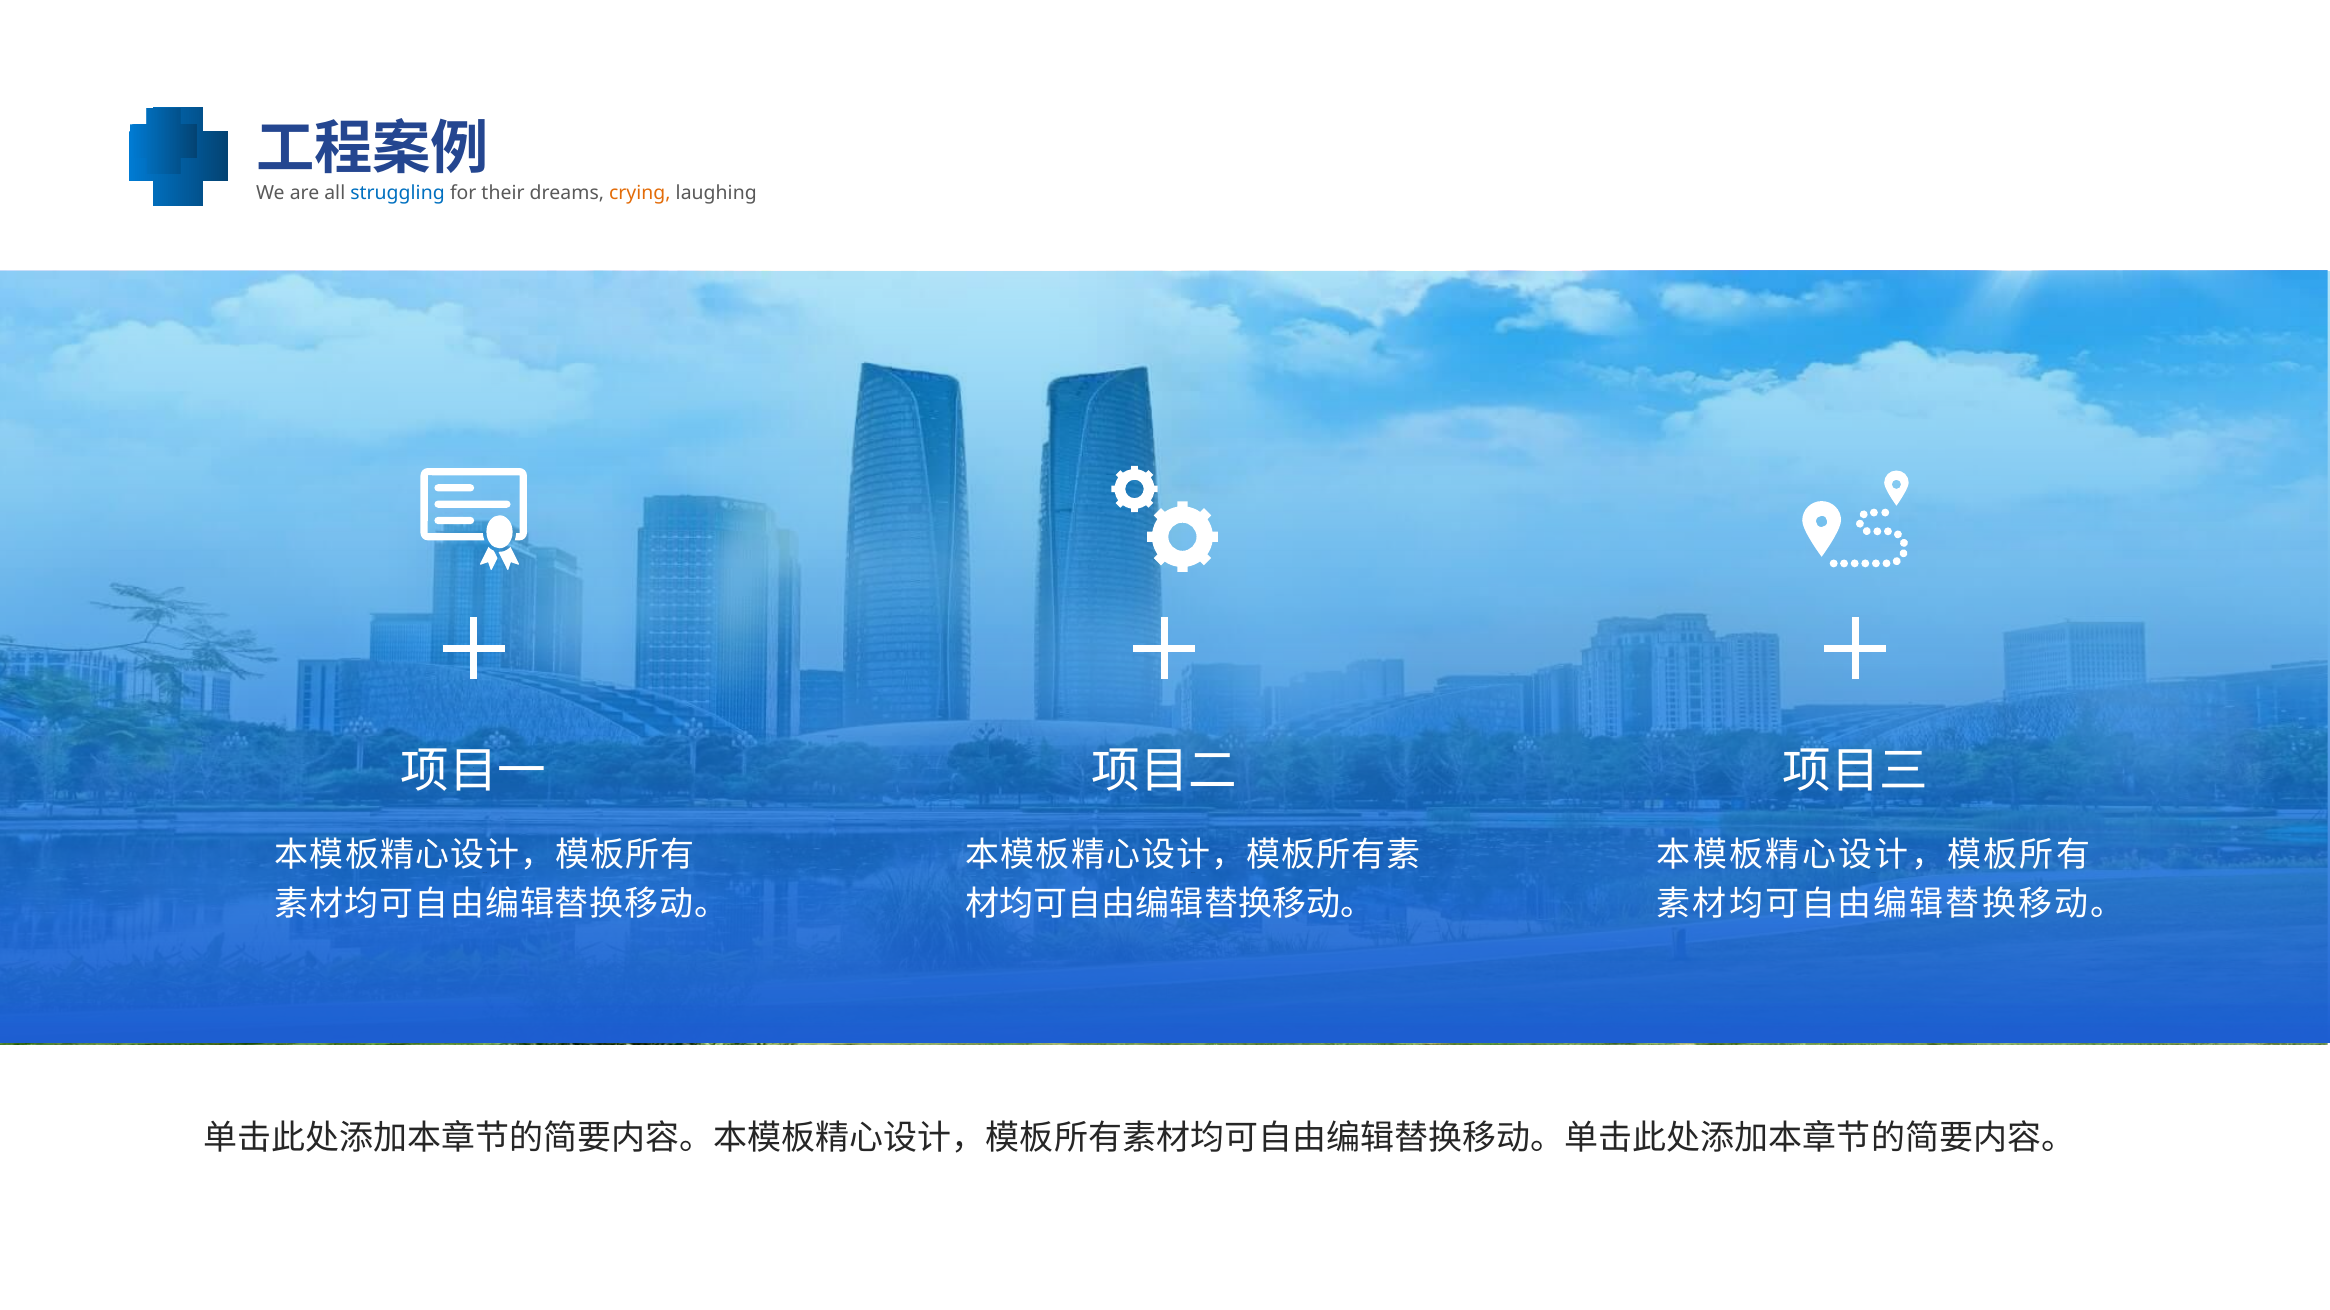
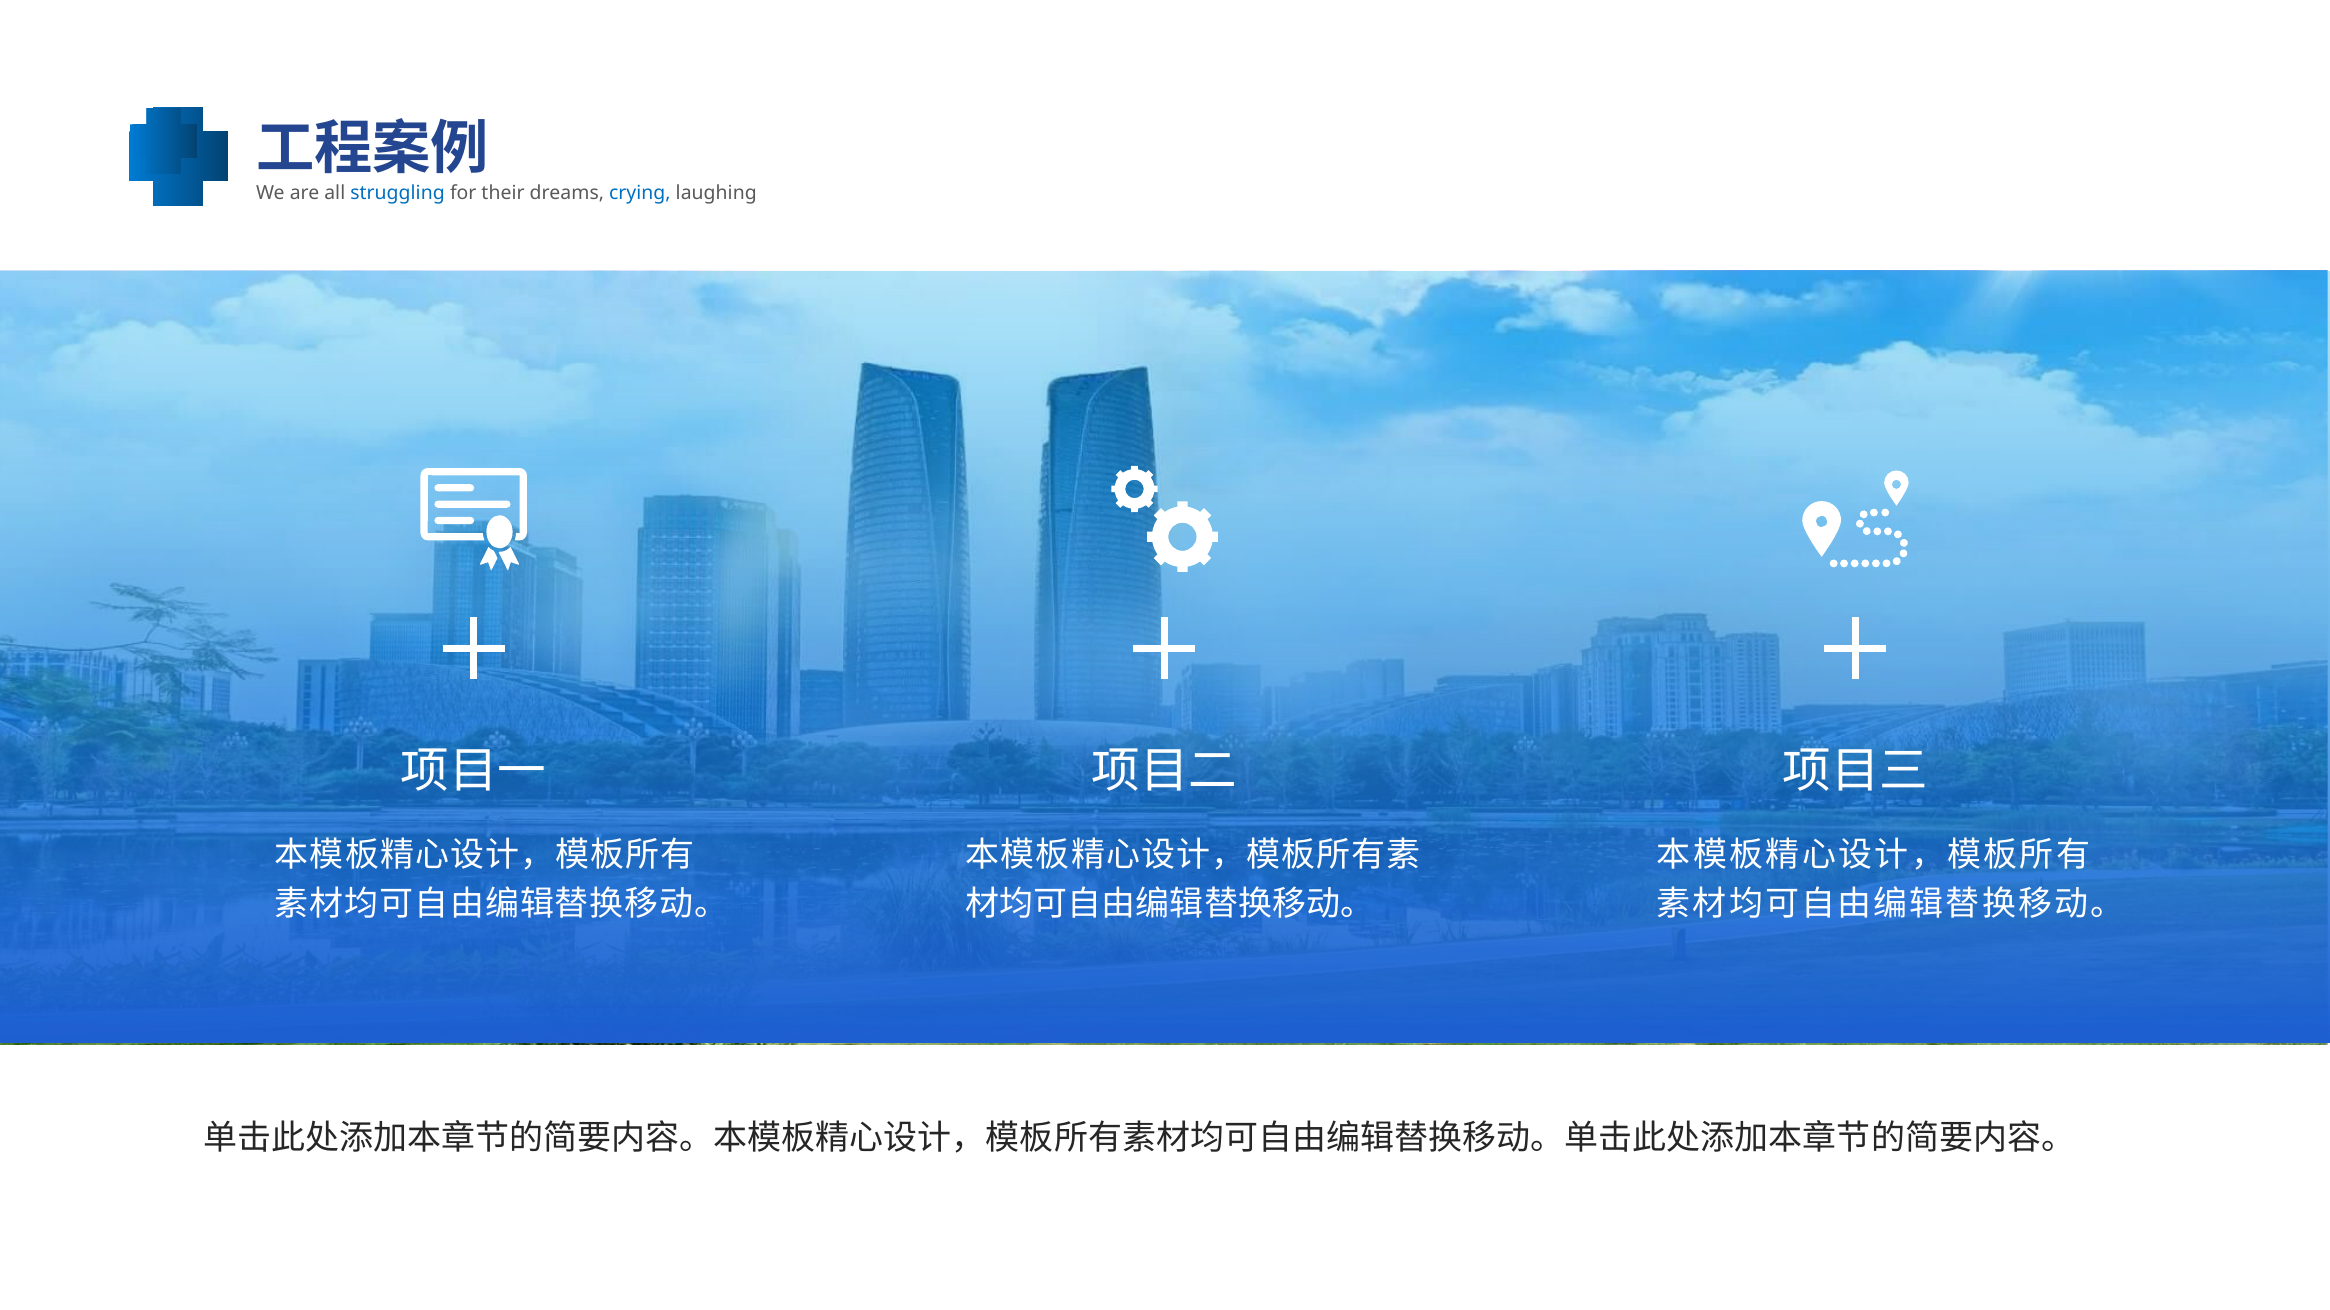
crying at (640, 193) colour: orange -> blue
